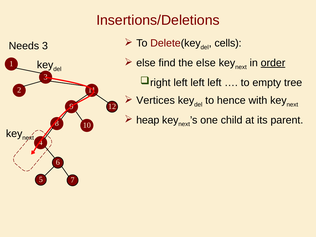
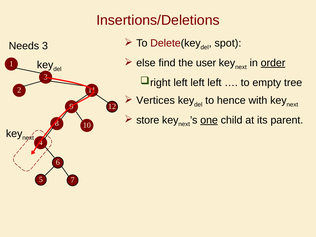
cells: cells -> spot
the else: else -> user
heap: heap -> store
one underline: none -> present
